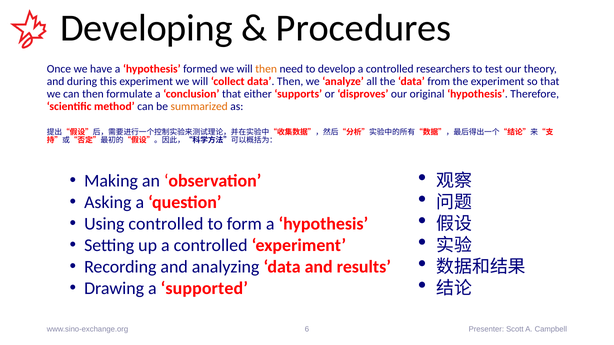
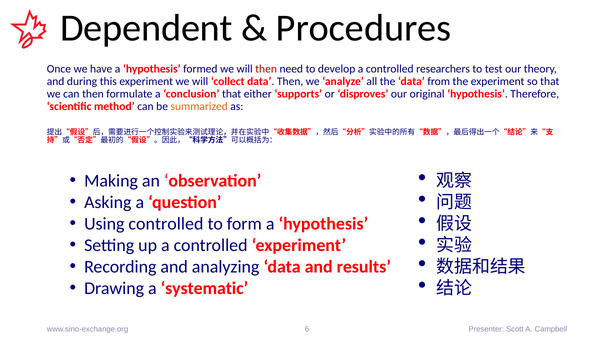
Developing: Developing -> Dependent
then at (266, 69) colour: orange -> red
supported: supported -> systematic
